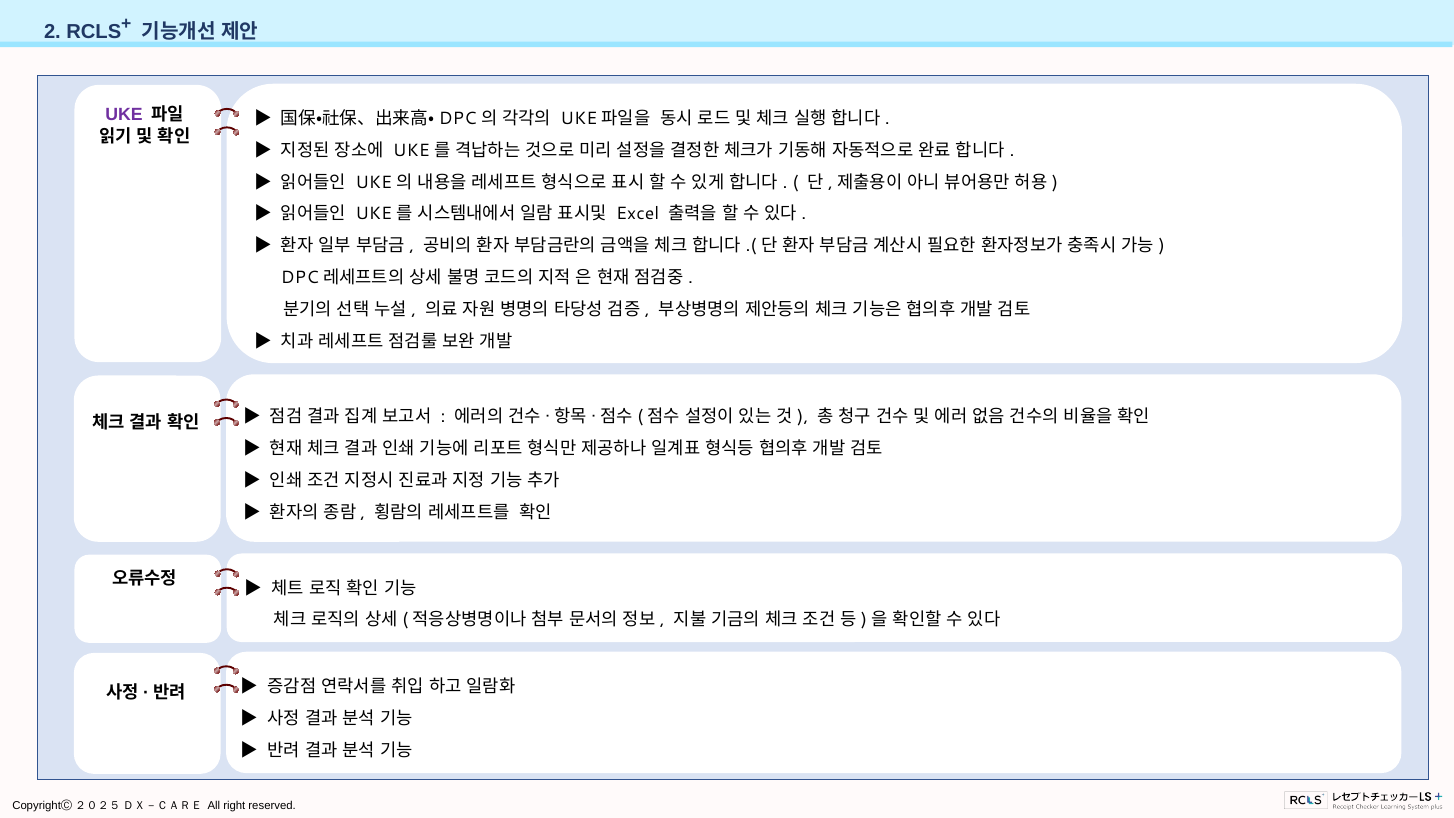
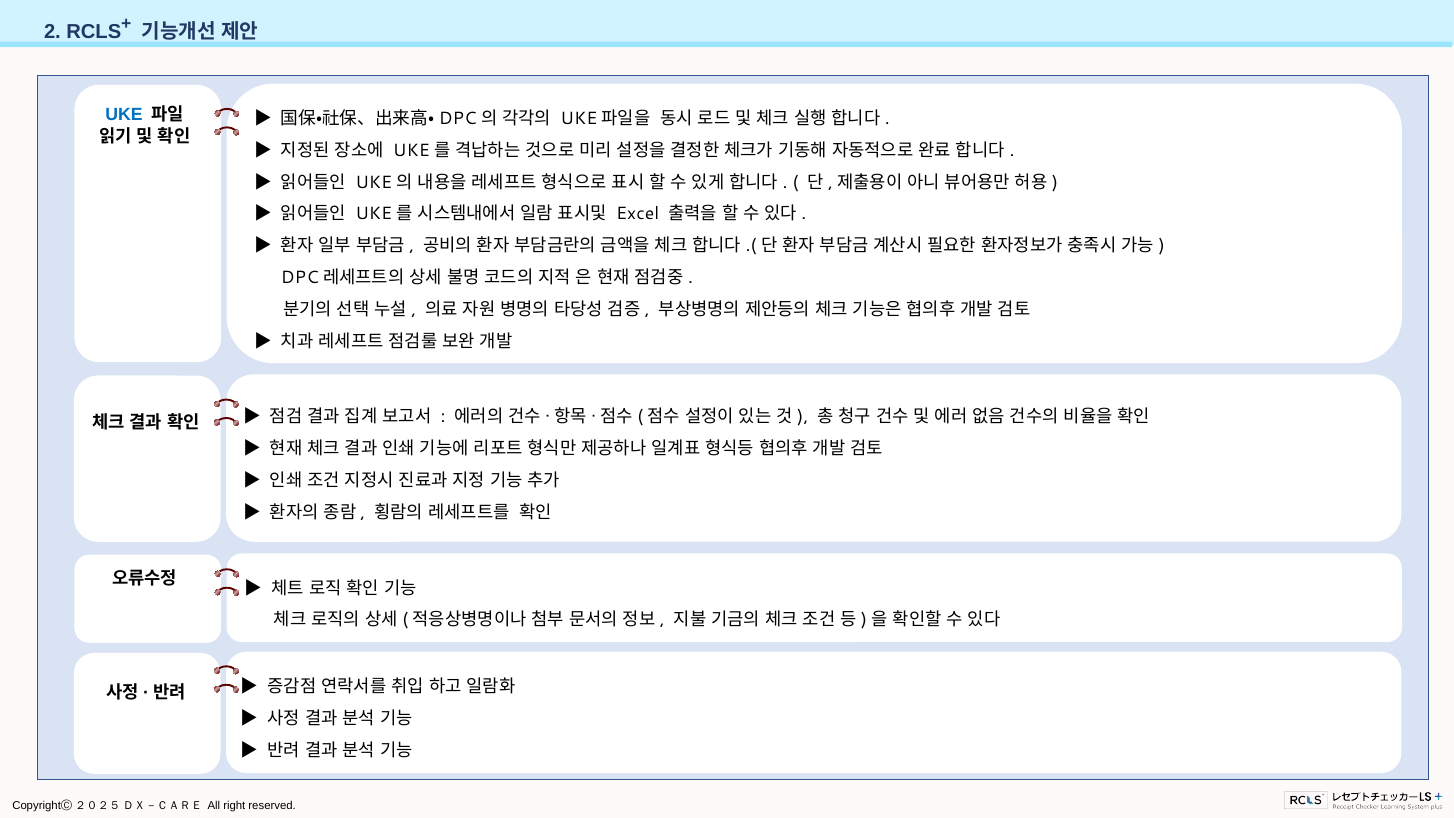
UKE colour: purple -> blue
